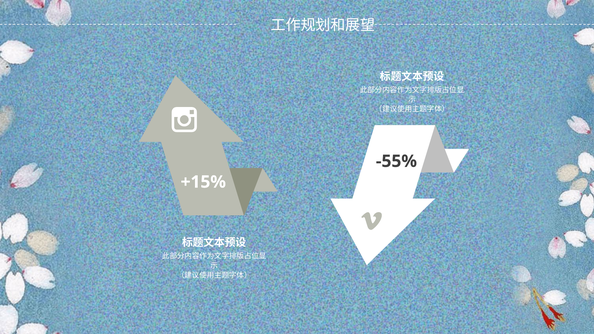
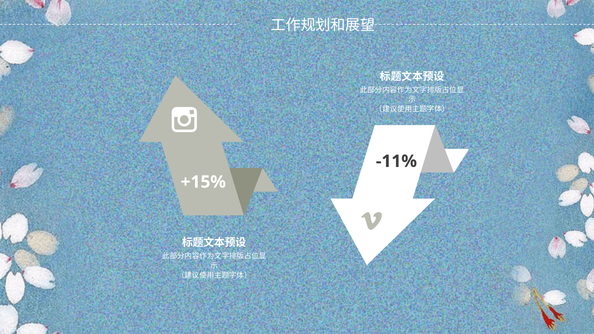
-55%: -55% -> -11%
